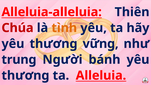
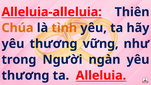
Chúa colour: red -> orange
trung: trung -> trong
bánh: bánh -> ngàn
